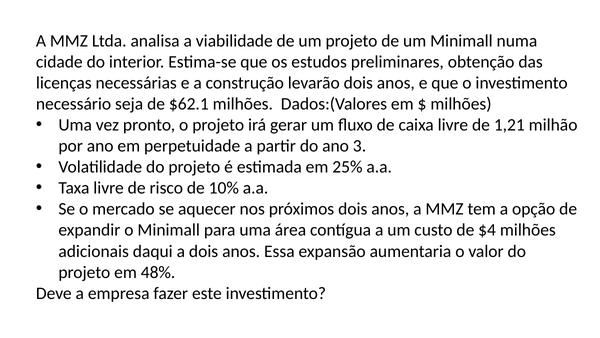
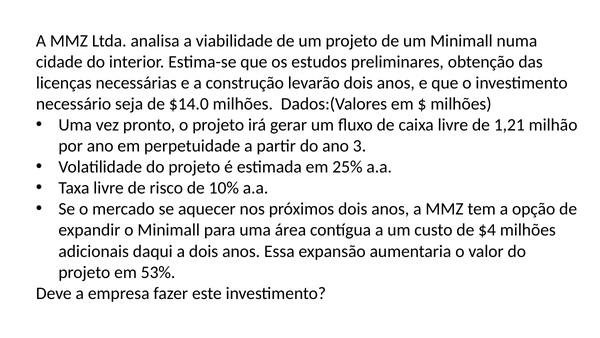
$62.1: $62.1 -> $14.0
48%: 48% -> 53%
